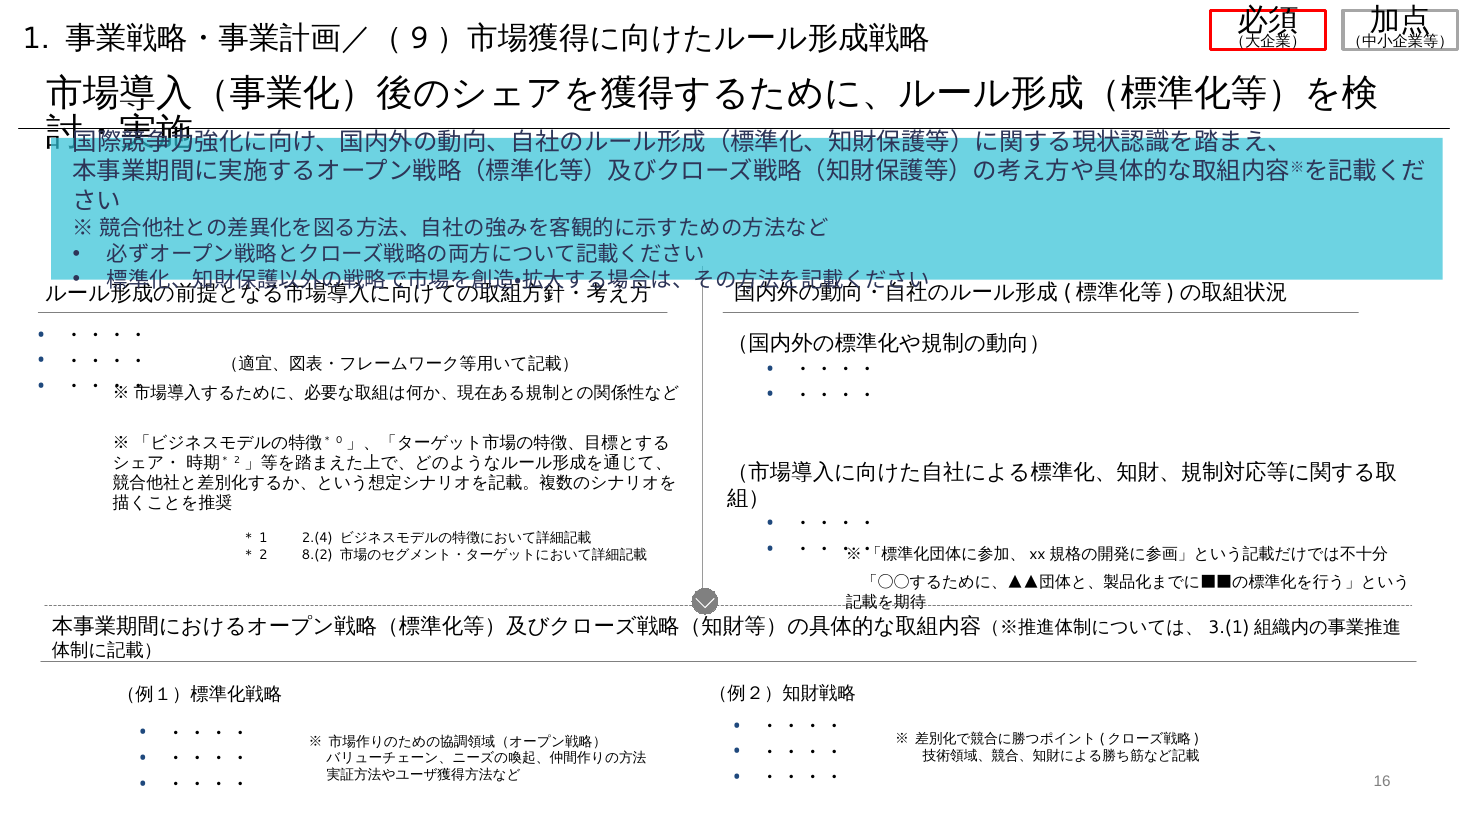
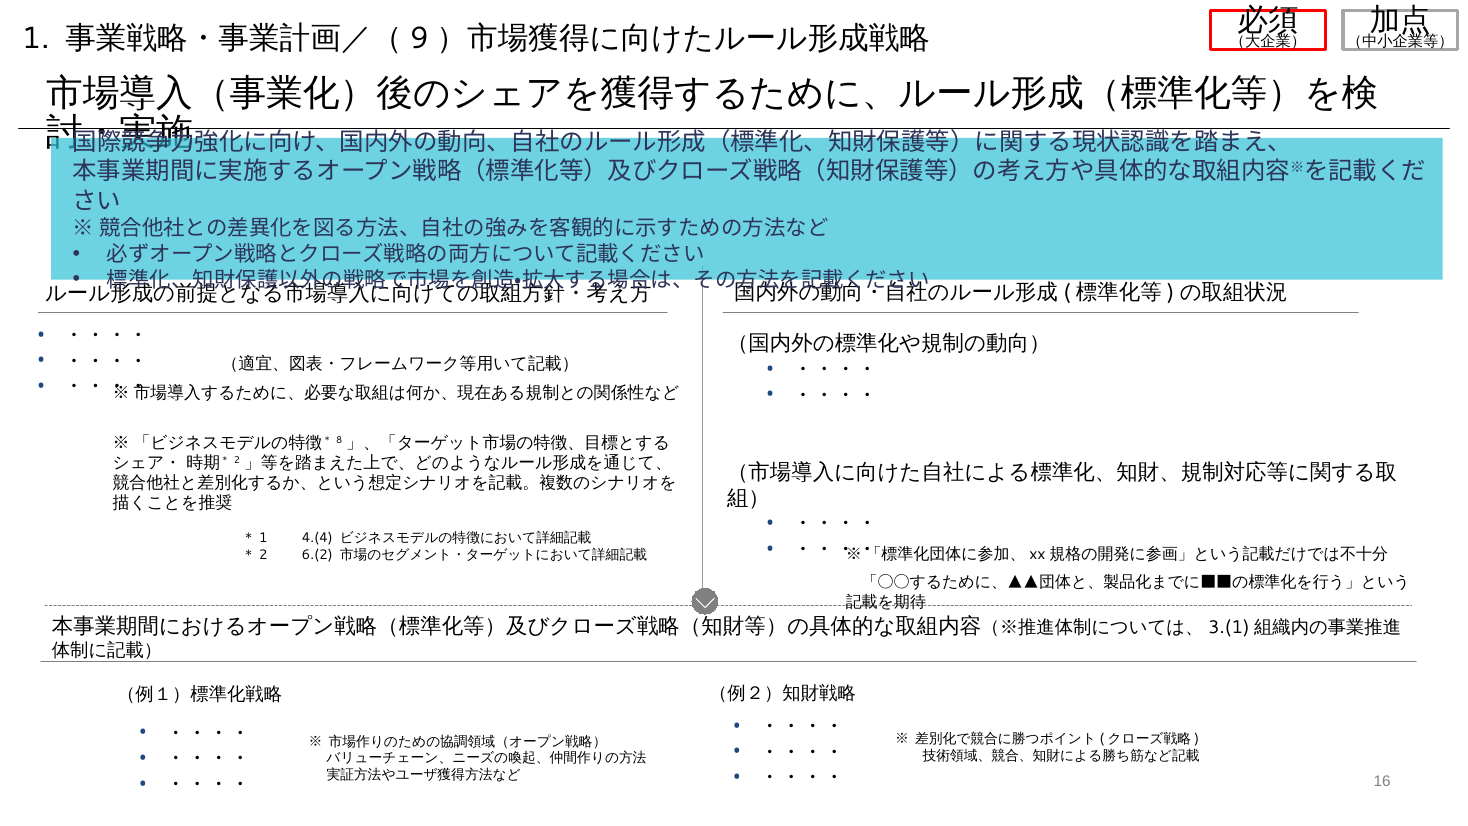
0: 0 -> 8
2.(4: 2.(4 -> 4.(4
8.(2: 8.(2 -> 6.(2
